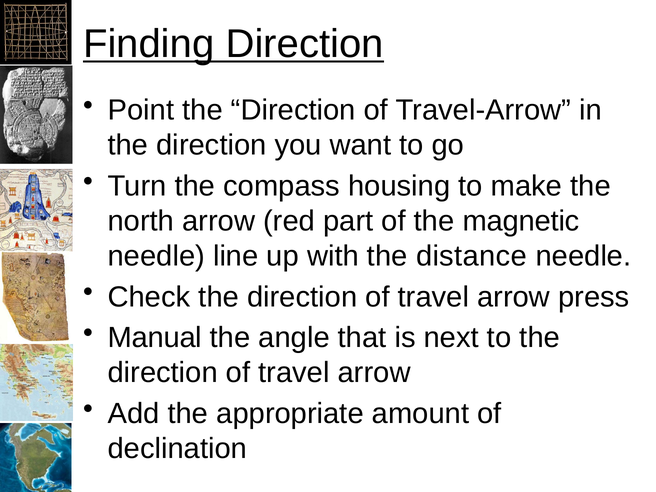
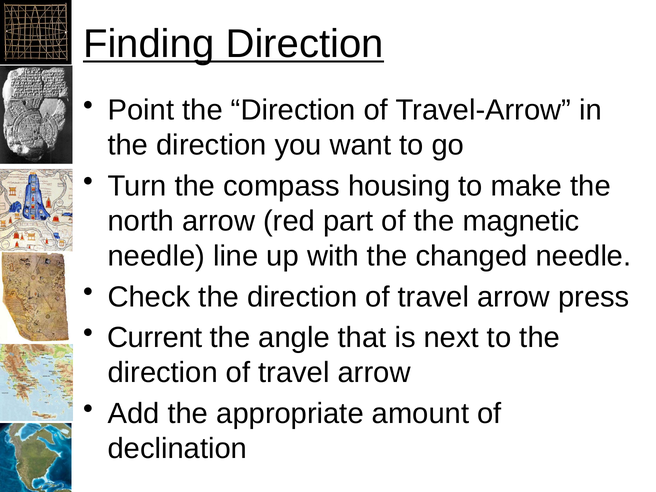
distance: distance -> changed
Manual: Manual -> Current
